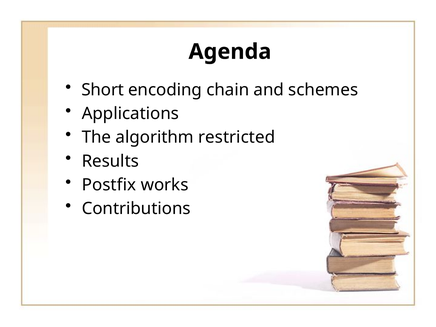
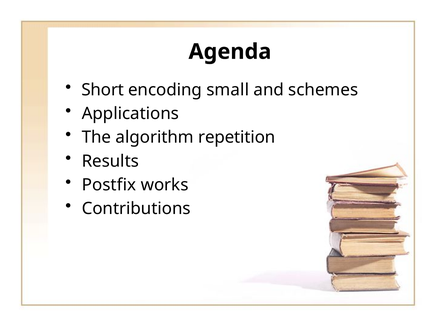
chain: chain -> small
restricted: restricted -> repetition
